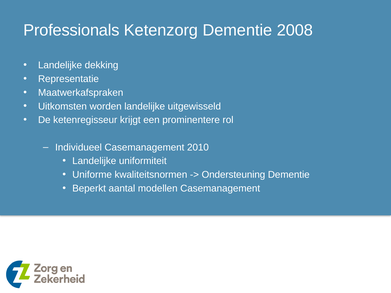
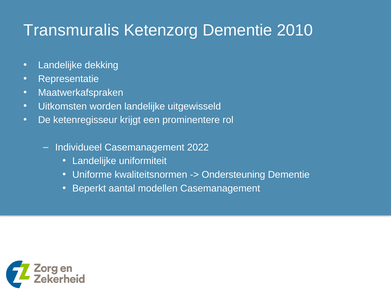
Professionals: Professionals -> Transmuralis
2008: 2008 -> 2010
2010: 2010 -> 2022
